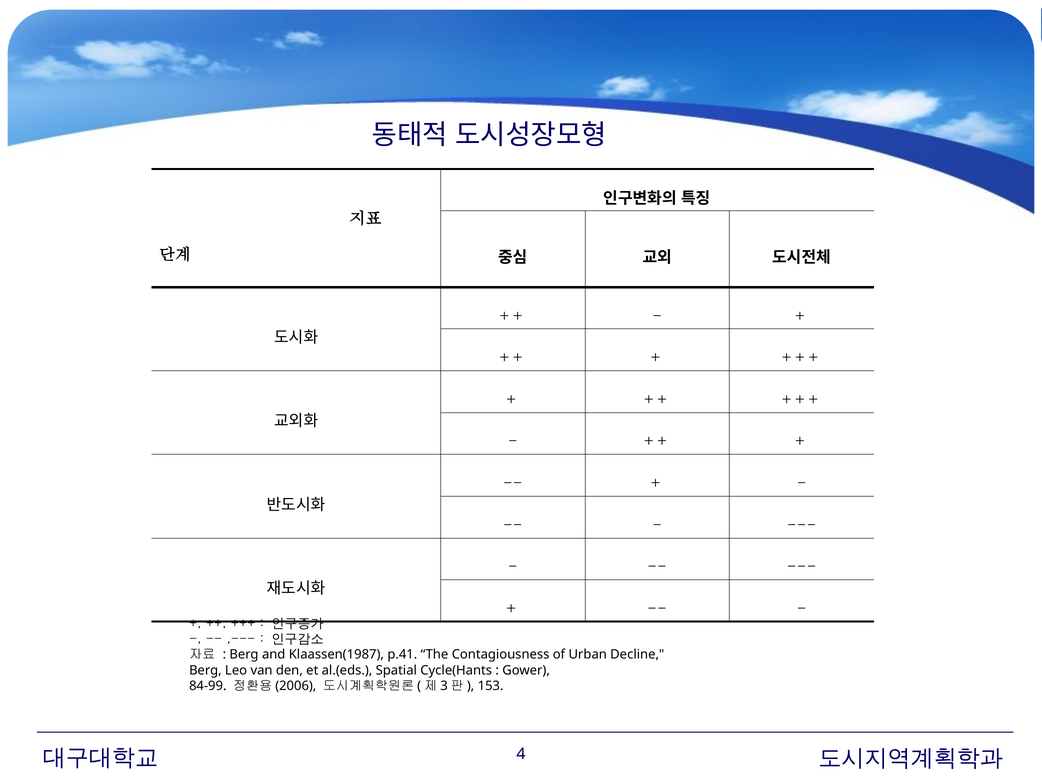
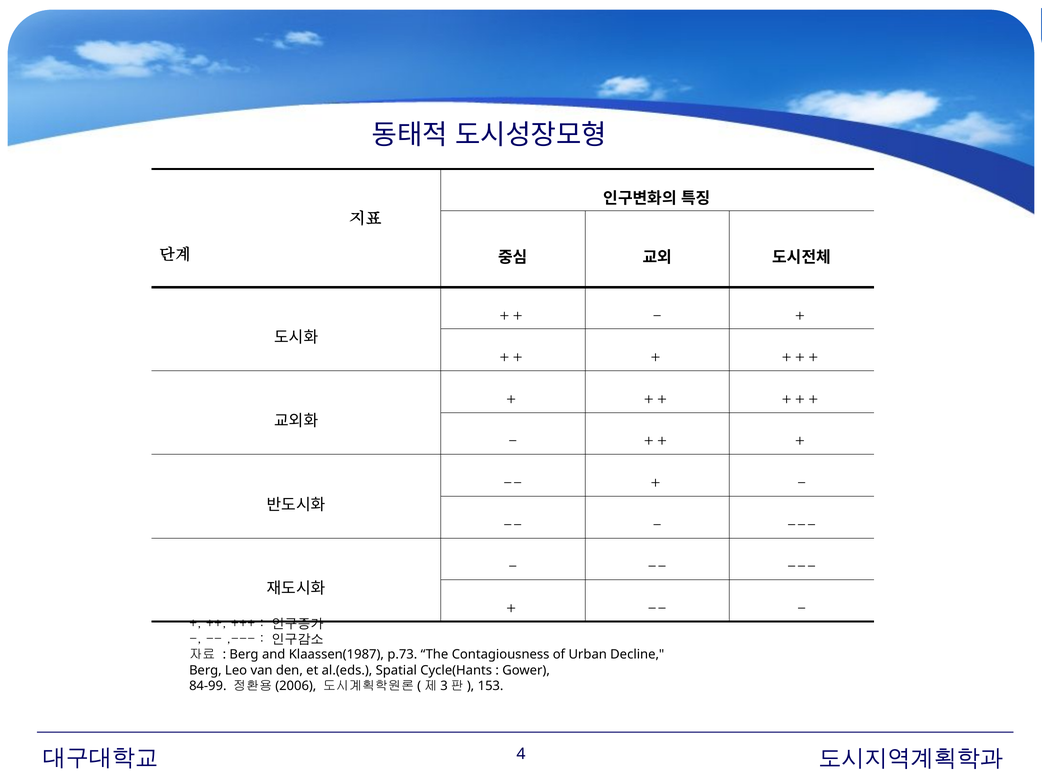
p.41: p.41 -> p.73
